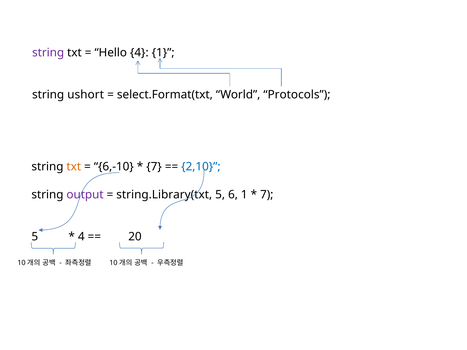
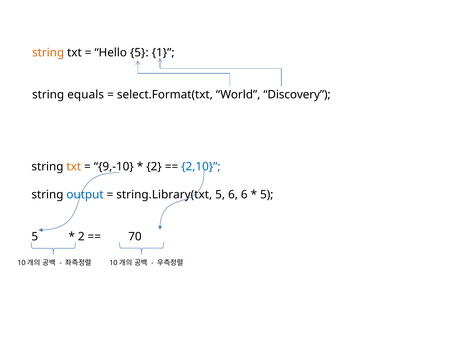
string at (48, 53) colour: purple -> orange
Hello 4: 4 -> 5
ushort: ushort -> equals
Protocols: Protocols -> Discovery
6,-10: 6,-10 -> 9,-10
7 at (154, 167): 7 -> 2
output colour: purple -> blue
6 1: 1 -> 6
7 at (267, 195): 7 -> 5
4 at (81, 237): 4 -> 2
20: 20 -> 70
